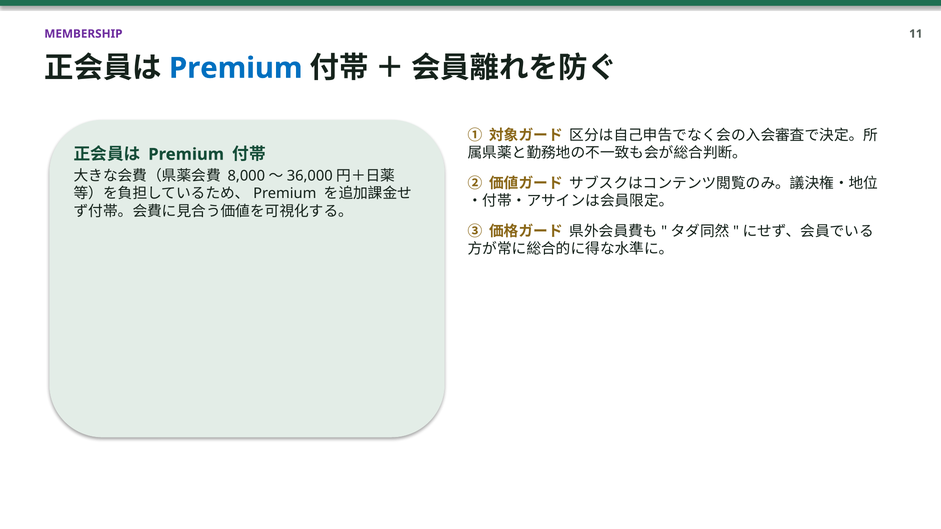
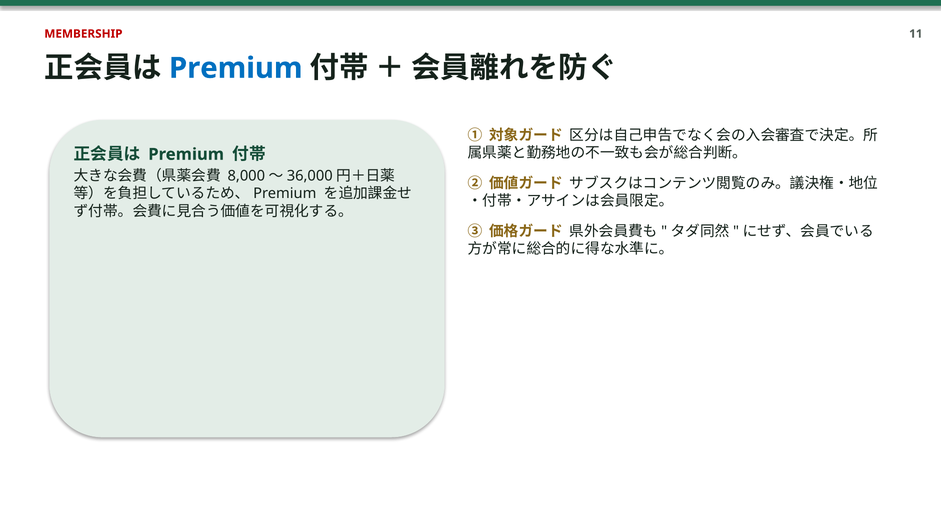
MEMBERSHIP colour: purple -> red
